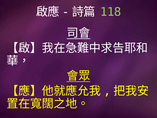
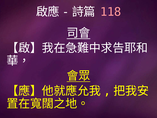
118 colour: light green -> pink
